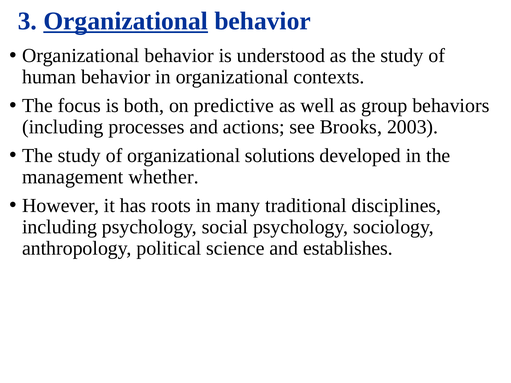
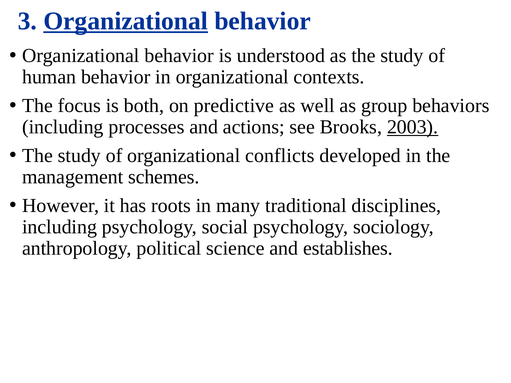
2003 underline: none -> present
solutions: solutions -> conflicts
whether: whether -> schemes
